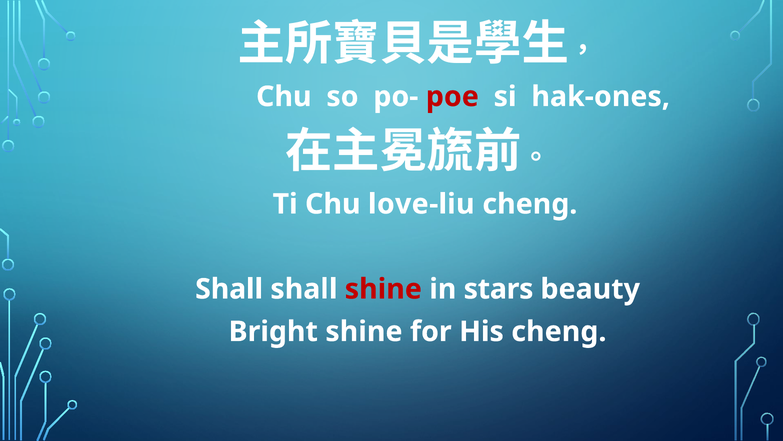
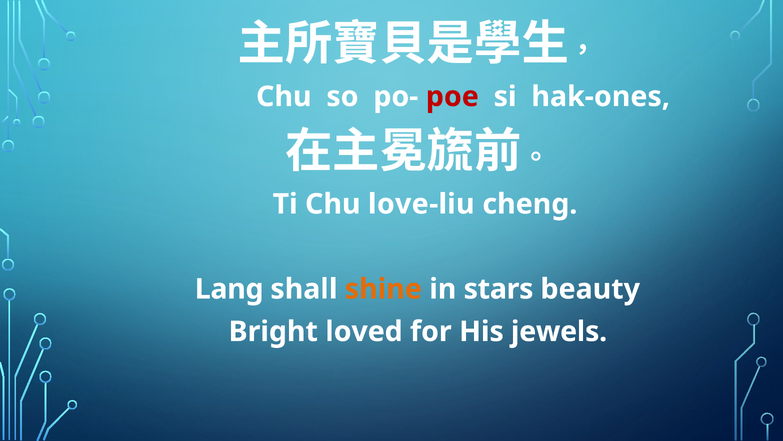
Shall at (229, 289): Shall -> Lang
shine at (383, 289) colour: red -> orange
Bright shine: shine -> loved
His cheng: cheng -> jewels
